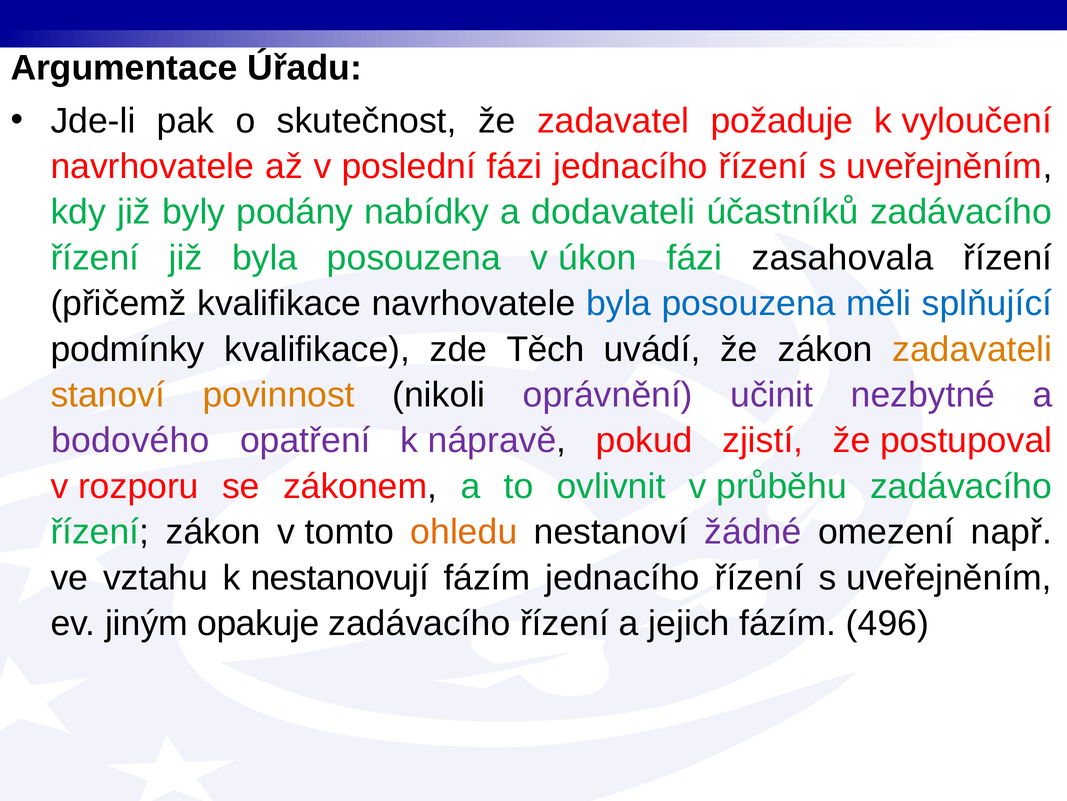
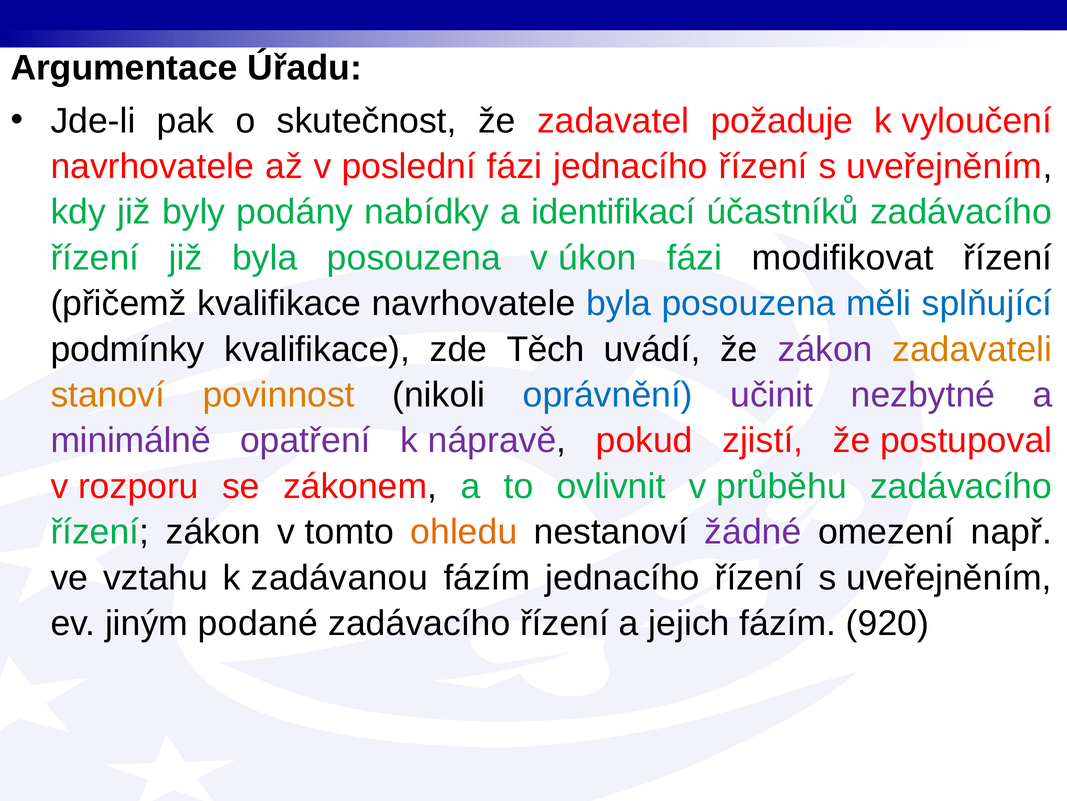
dodavateli: dodavateli -> identifikací
zasahovala: zasahovala -> modifikovat
zákon at (825, 349) colour: black -> purple
oprávnění colour: purple -> blue
bodového: bodového -> minimálně
nestanovují: nestanovují -> zadávanou
opakuje: opakuje -> podané
496: 496 -> 920
